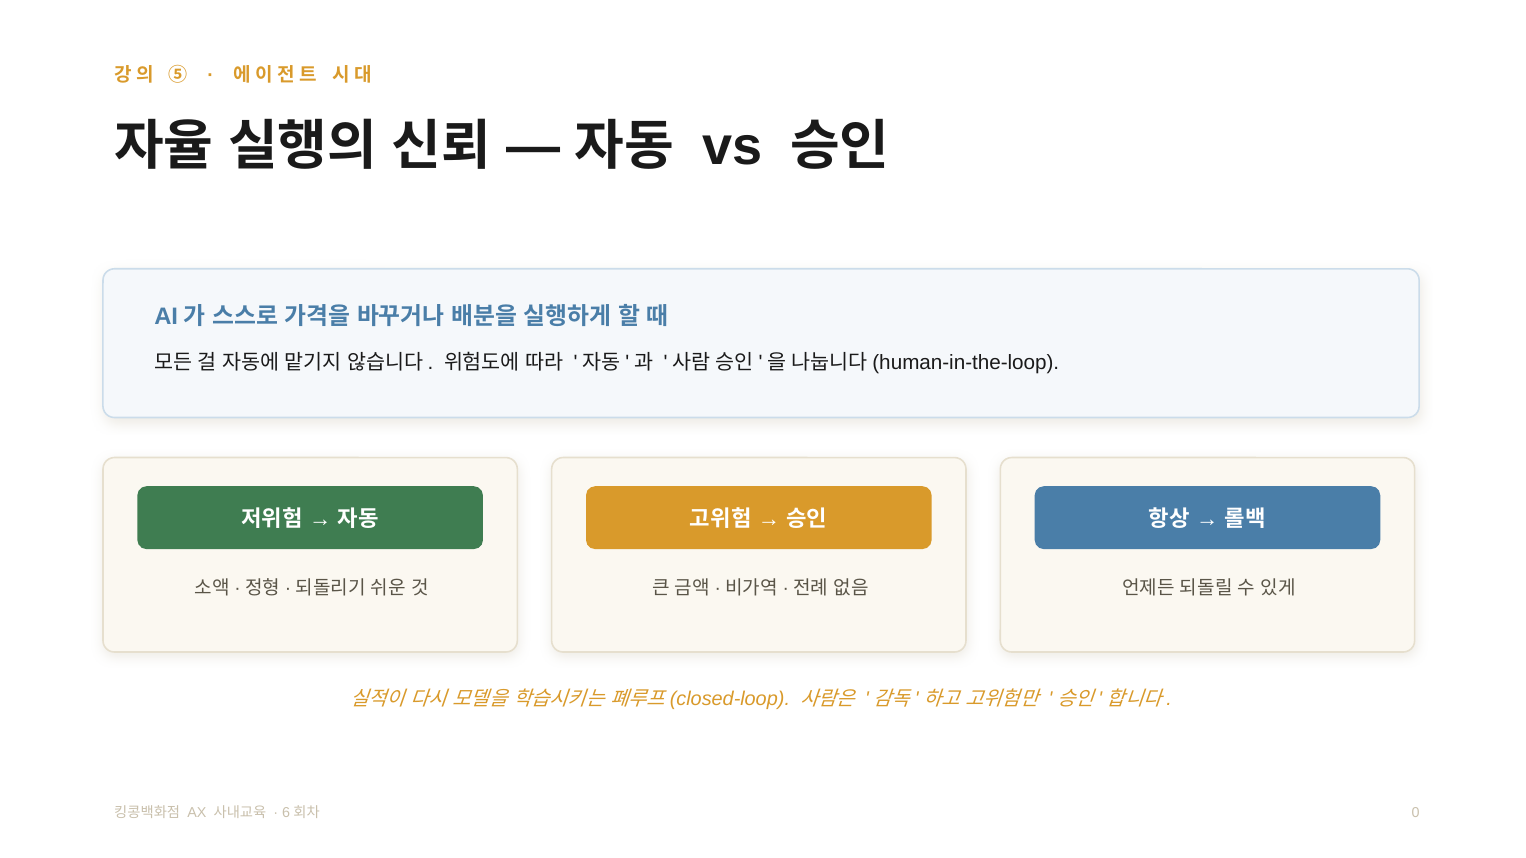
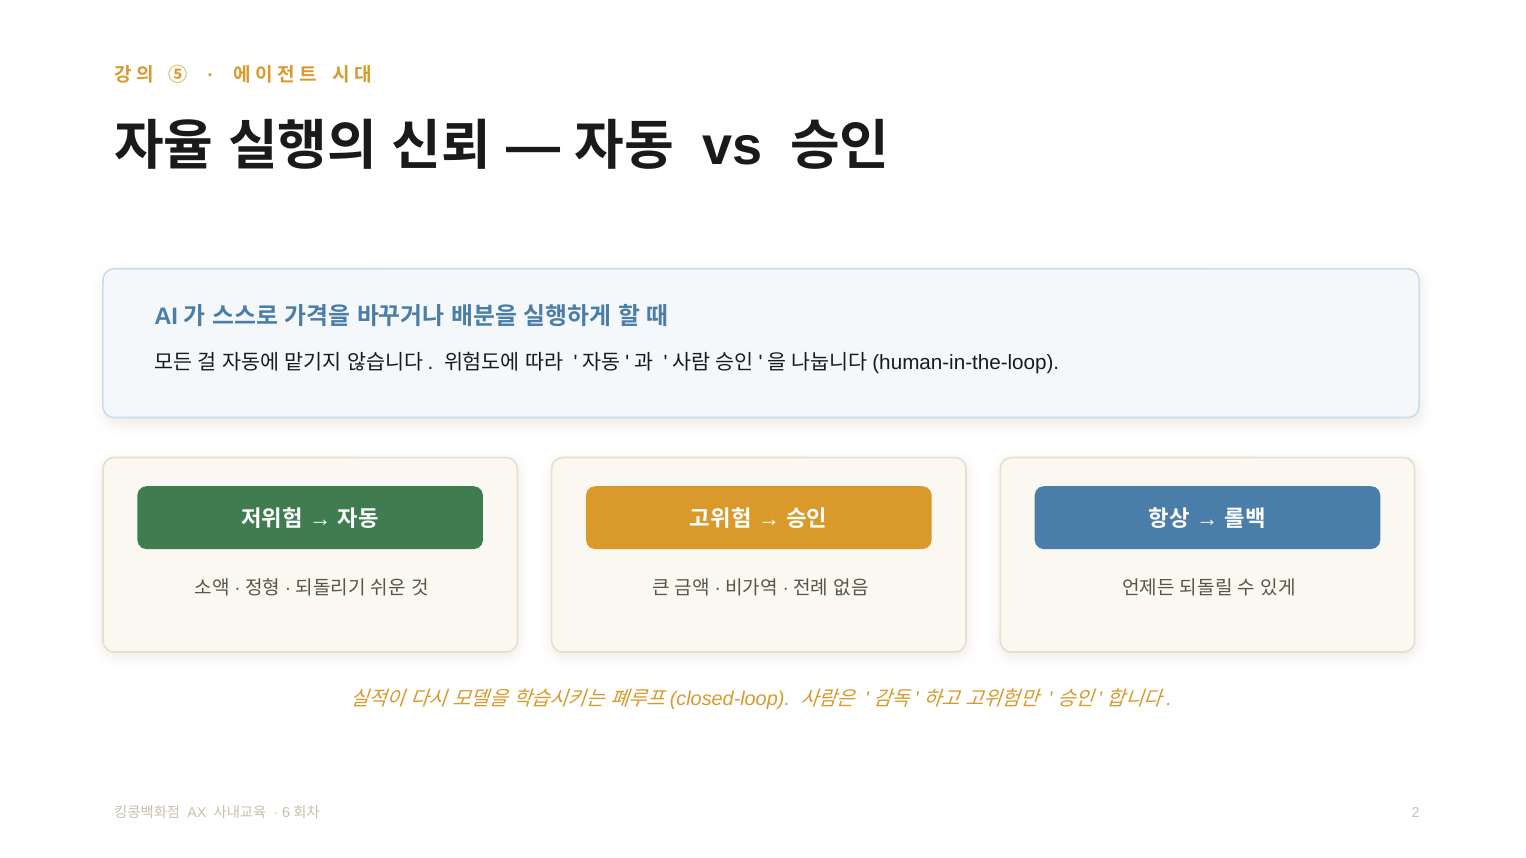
0: 0 -> 2
